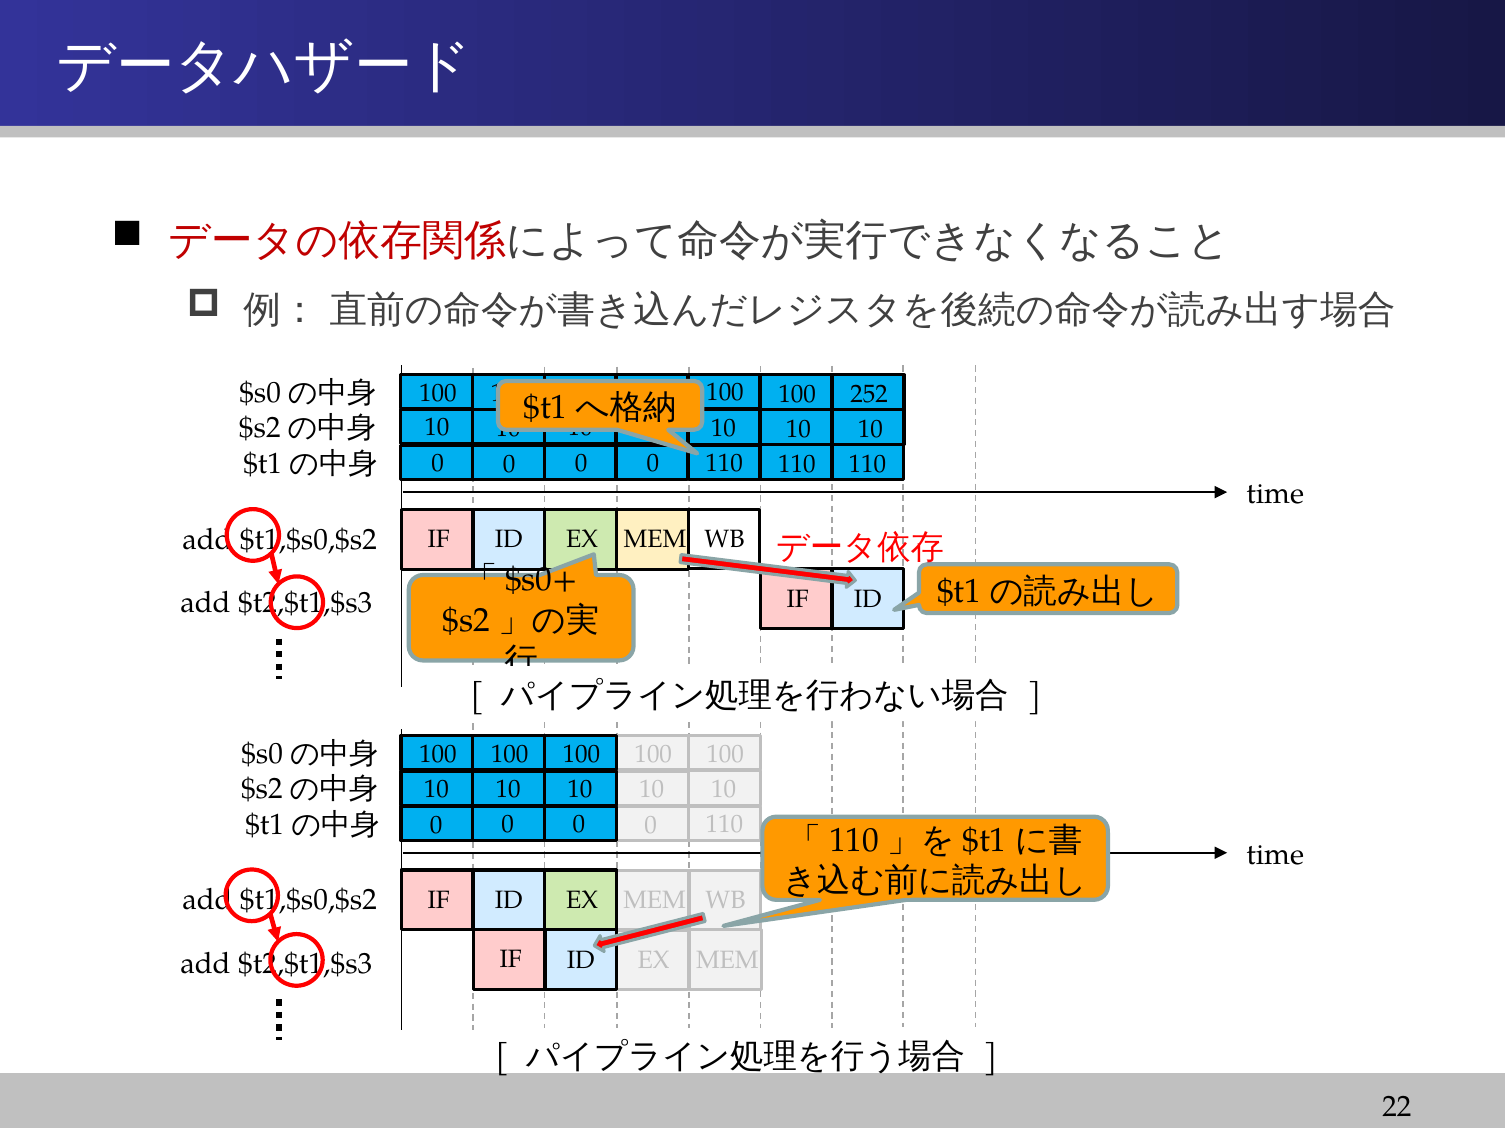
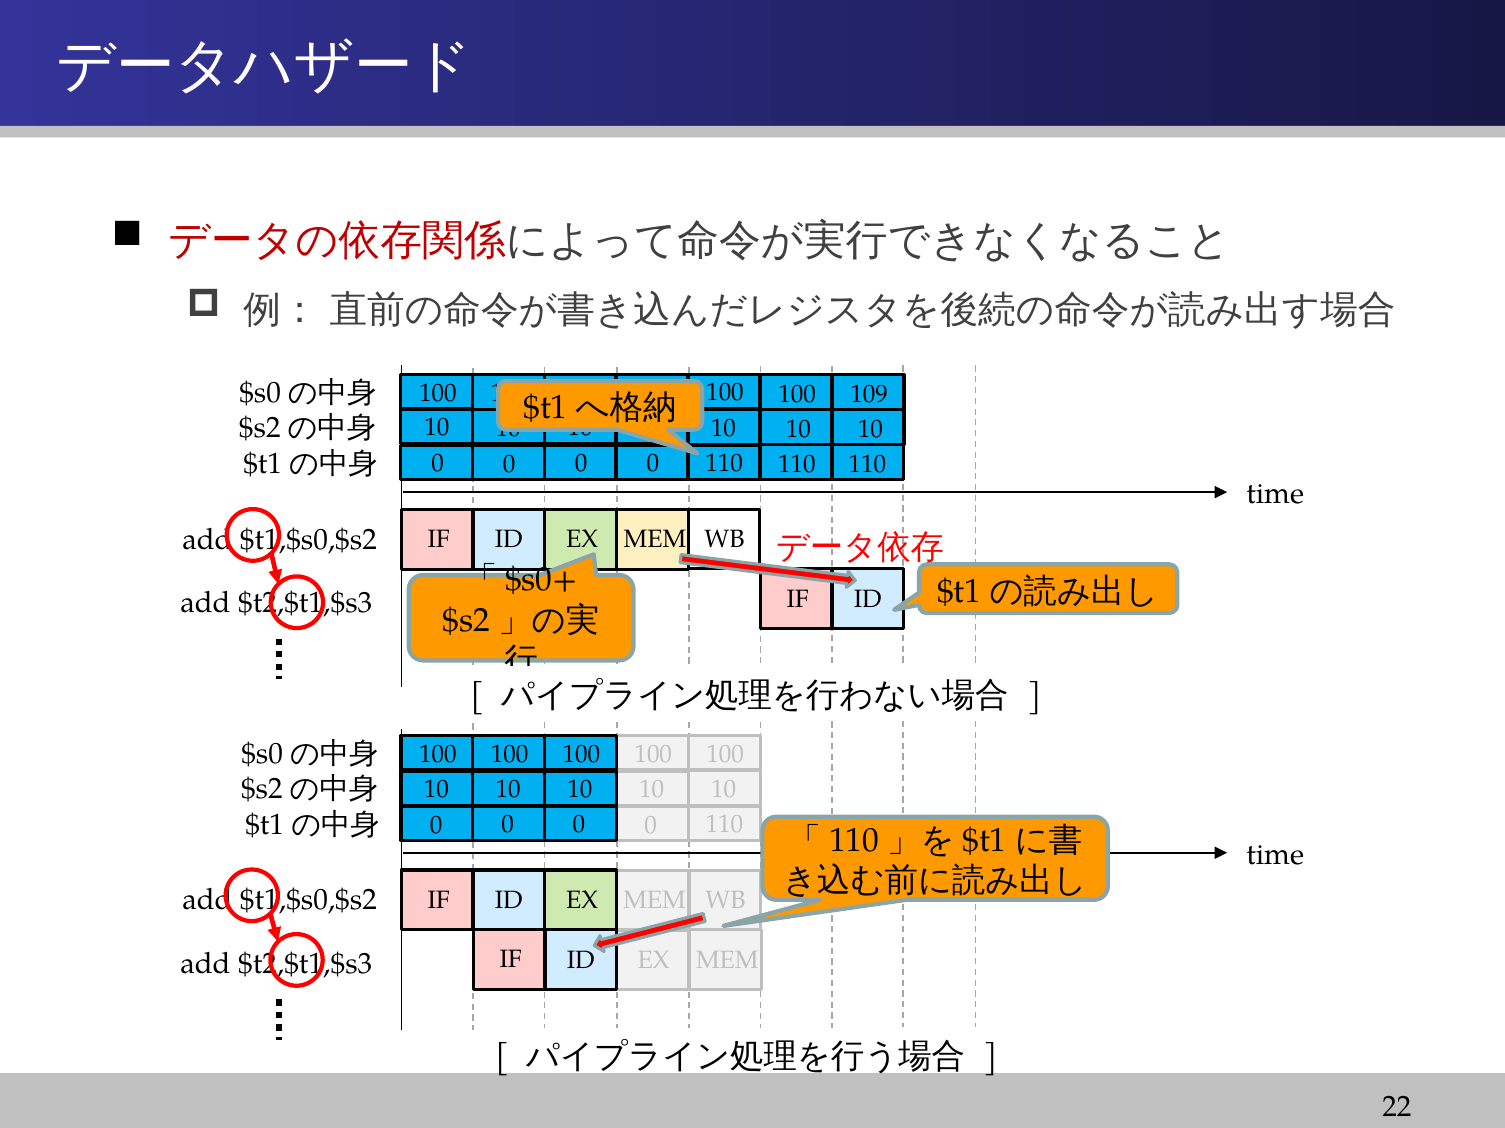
252: 252 -> 109
